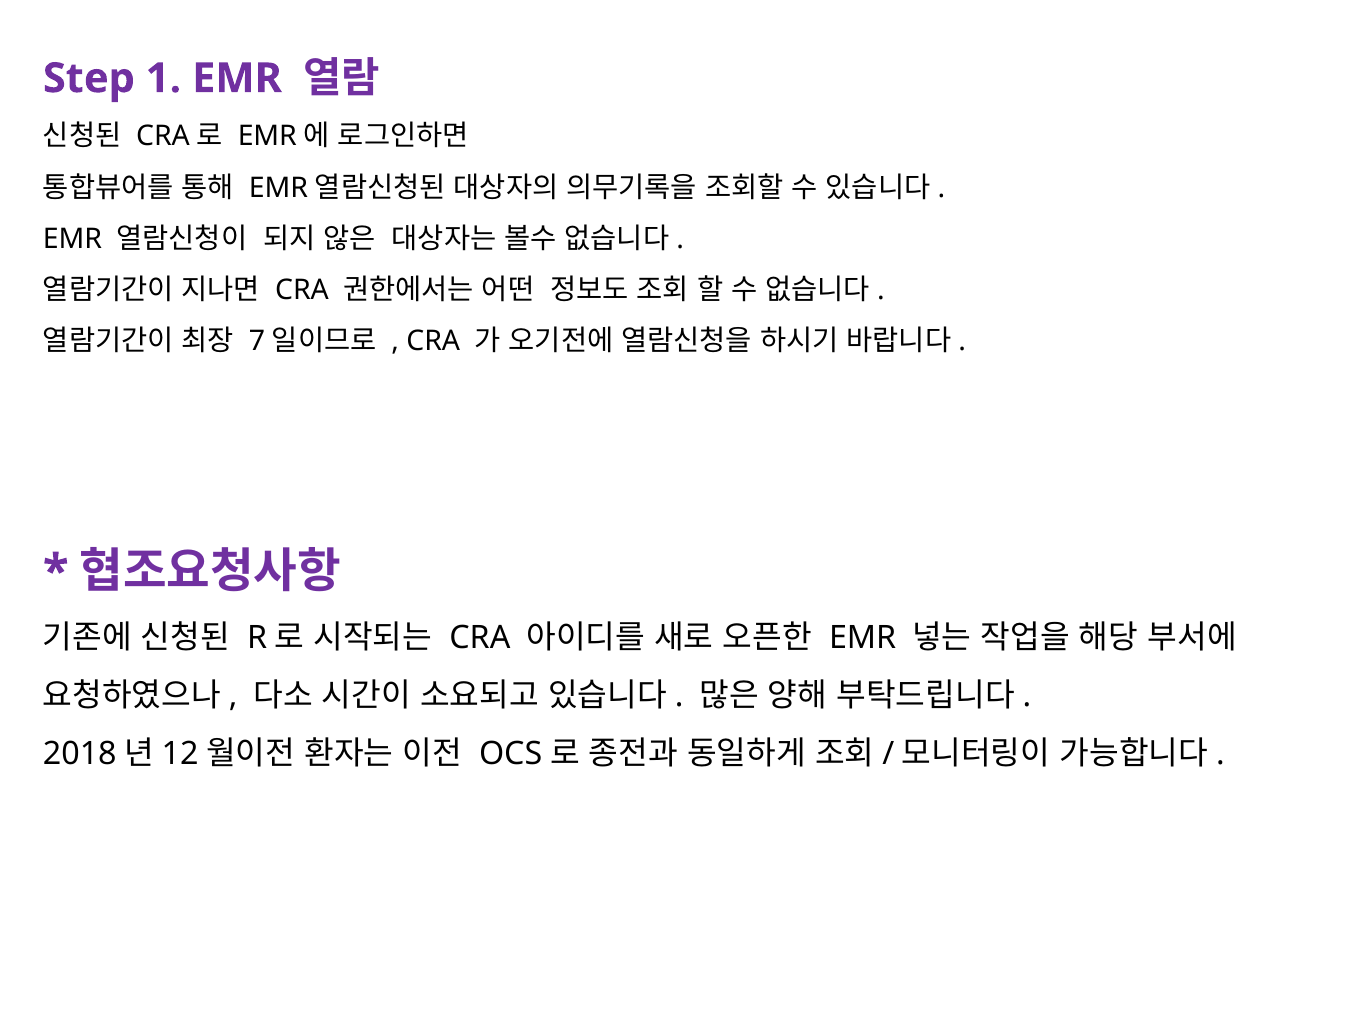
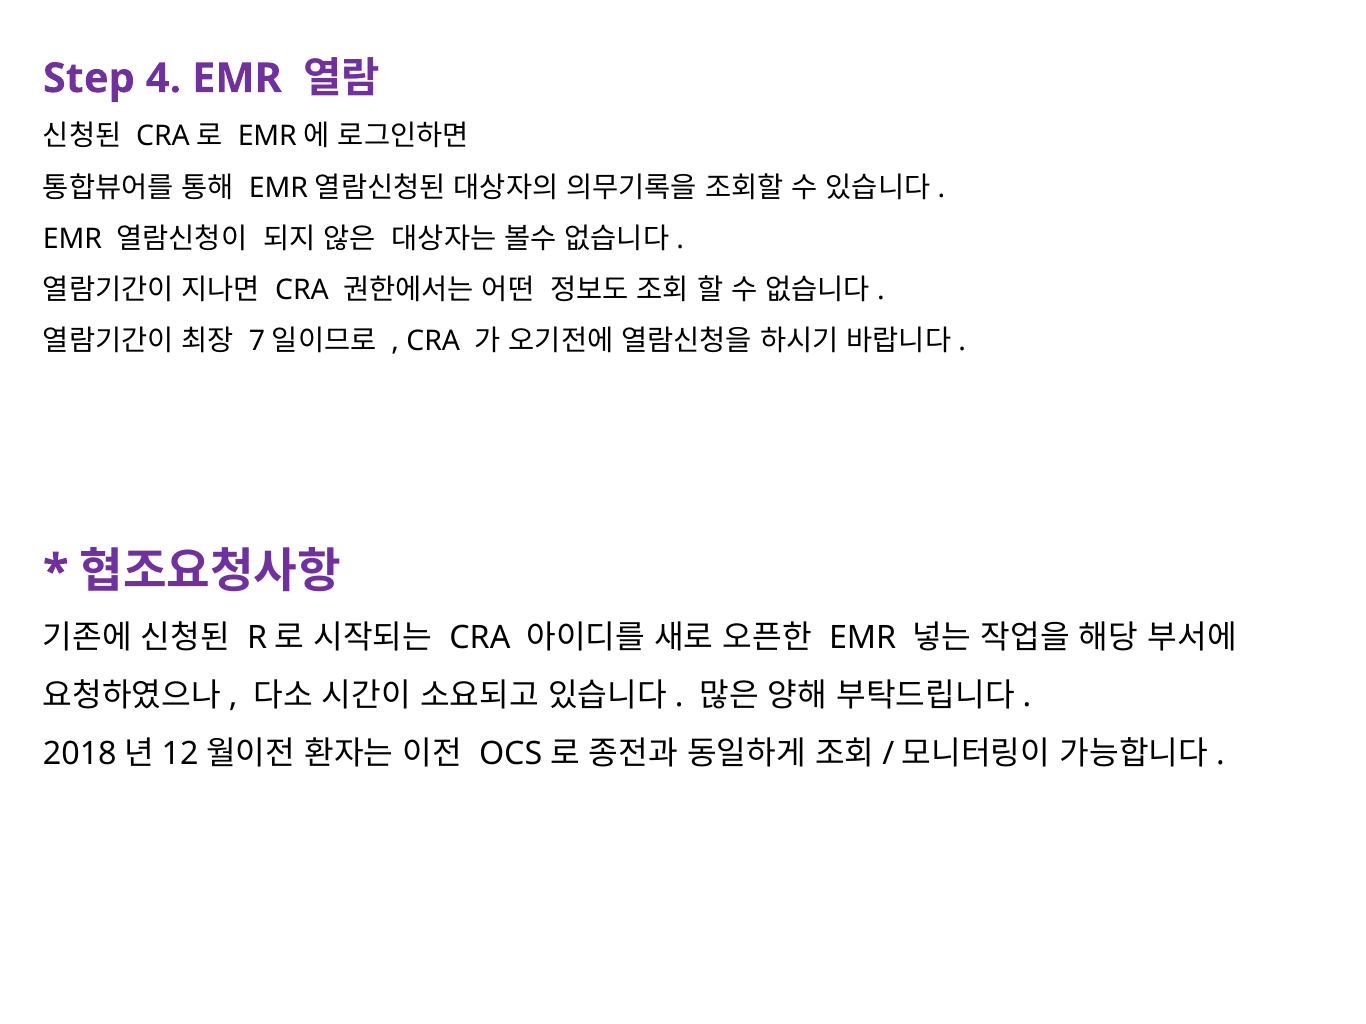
1: 1 -> 4
